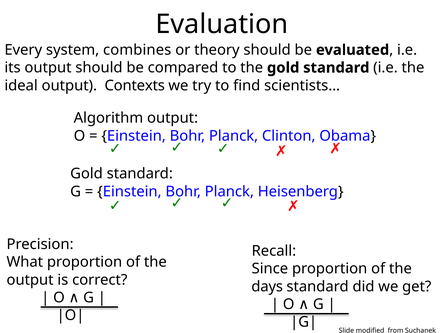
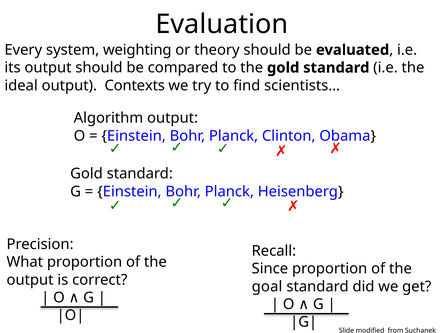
combines: combines -> weighting
days: days -> goal
